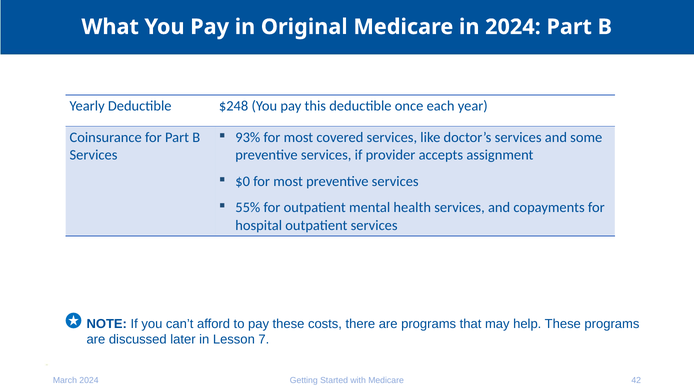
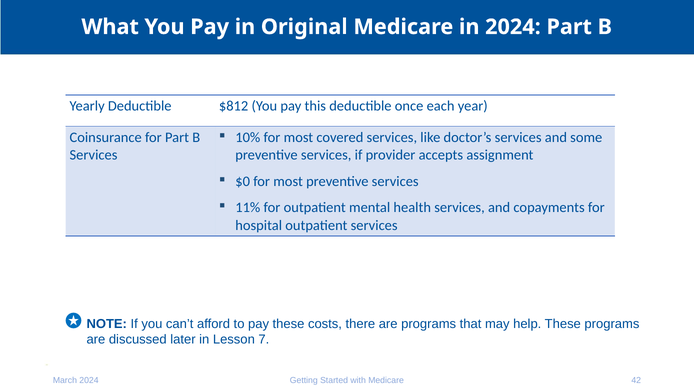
$248: $248 -> $812
93%: 93% -> 10%
55%: 55% -> 11%
